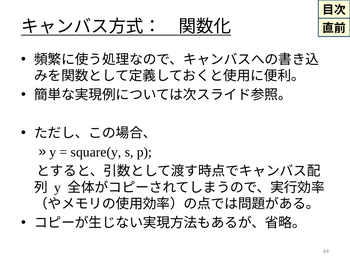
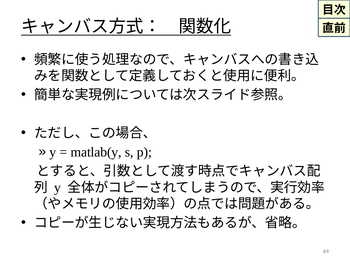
square(y: square(y -> matlab(y
